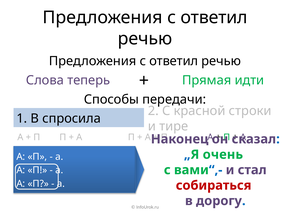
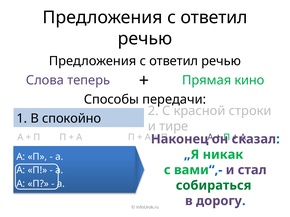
идти: идти -> кино
спросила: спросила -> спокойно
очень: очень -> никак
собираться colour: red -> green
